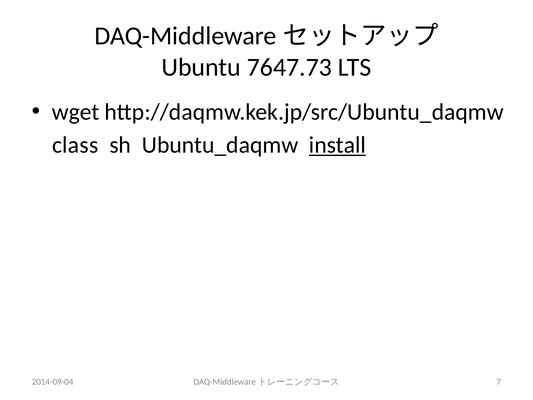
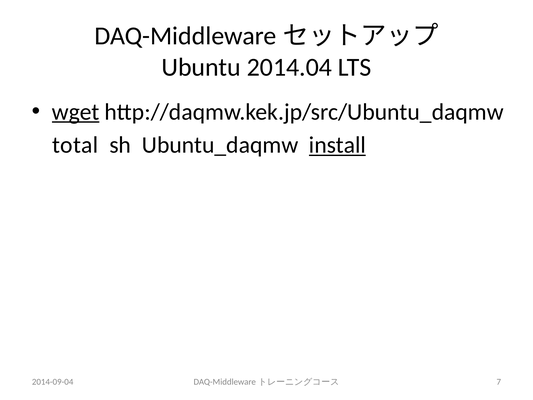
7647.73: 7647.73 -> 2014.04
wget underline: none -> present
class: class -> total
